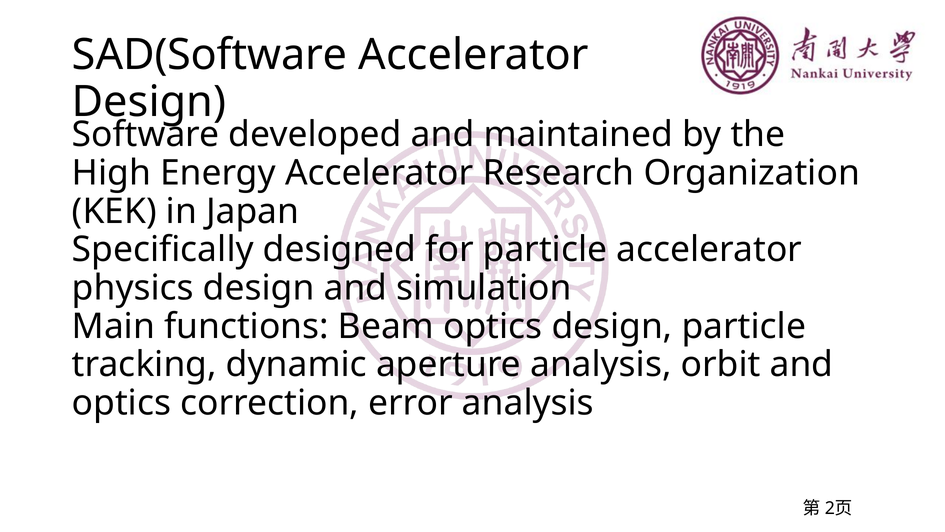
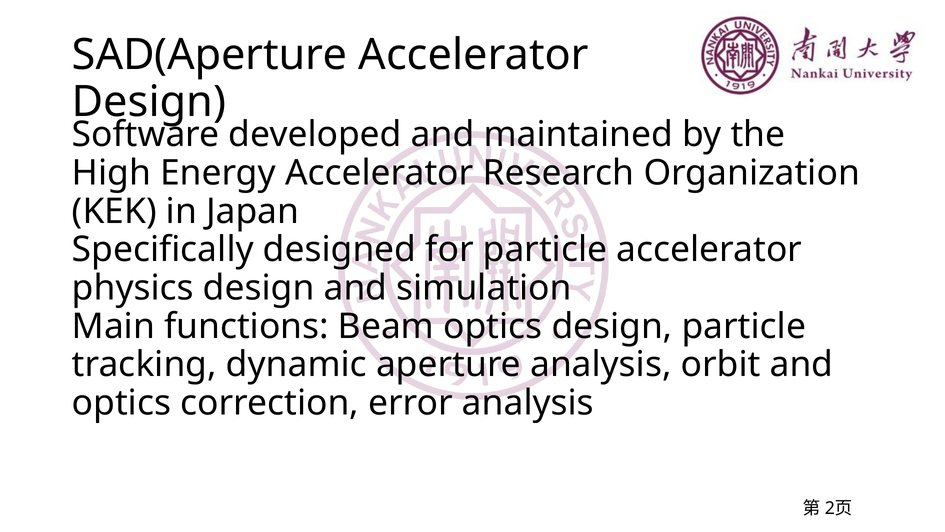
SAD(Software: SAD(Software -> SAD(Aperture
